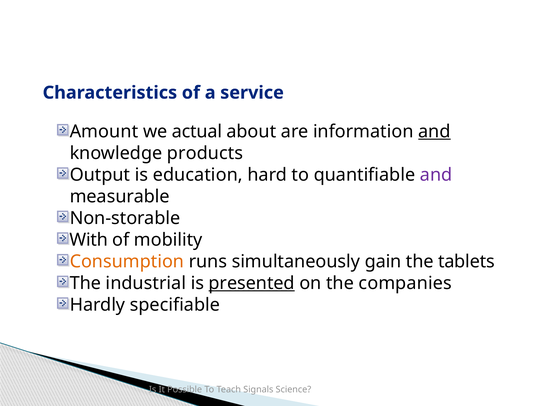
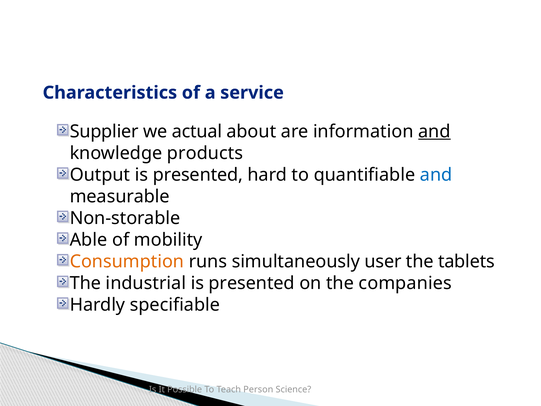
Amount: Amount -> Supplier
Output is education: education -> presented
and at (436, 175) colour: purple -> blue
With: With -> Able
gain: gain -> user
presented at (252, 283) underline: present -> none
Signals: Signals -> Person
